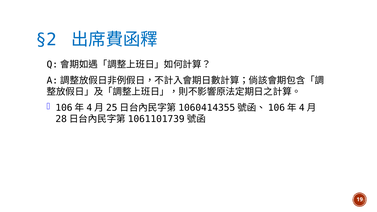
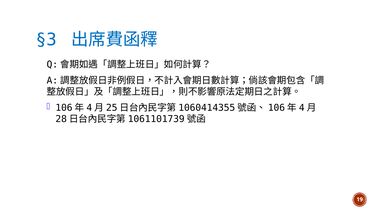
§2: §2 -> §3
